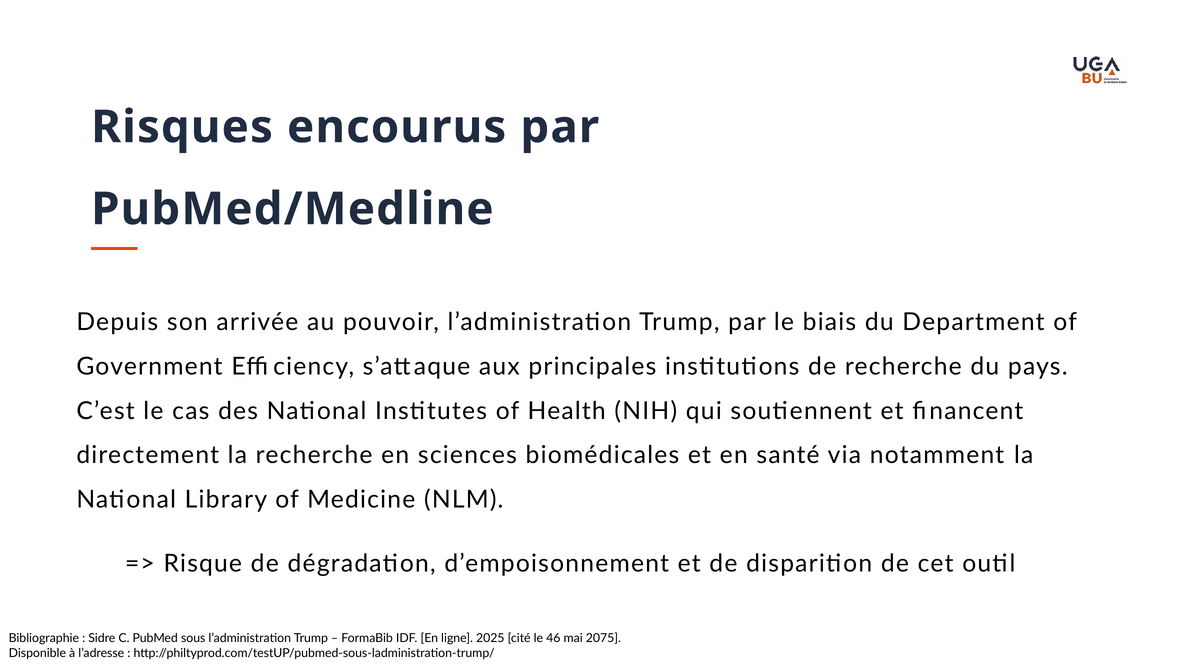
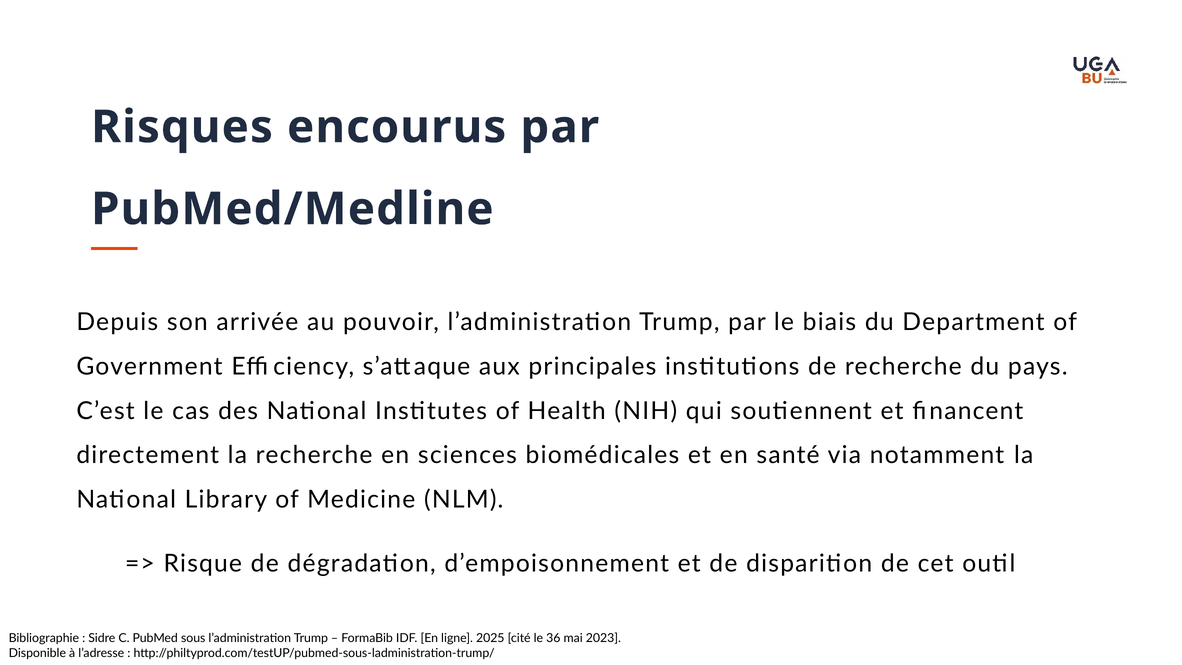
46: 46 -> 36
2075: 2075 -> 2023
